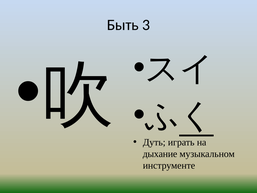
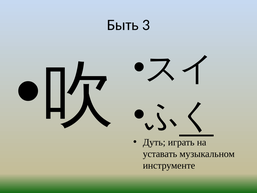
дыхание: дыхание -> уставать
